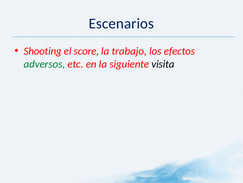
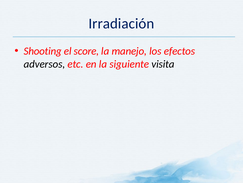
Escenarios: Escenarios -> Irradiación
trabajo: trabajo -> manejo
adversos colour: green -> black
